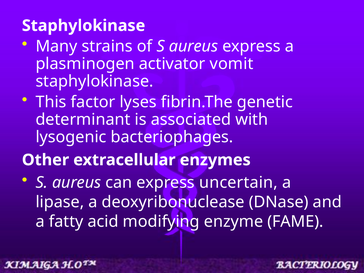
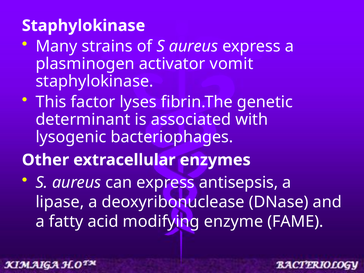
uncertain: uncertain -> antisepsis
